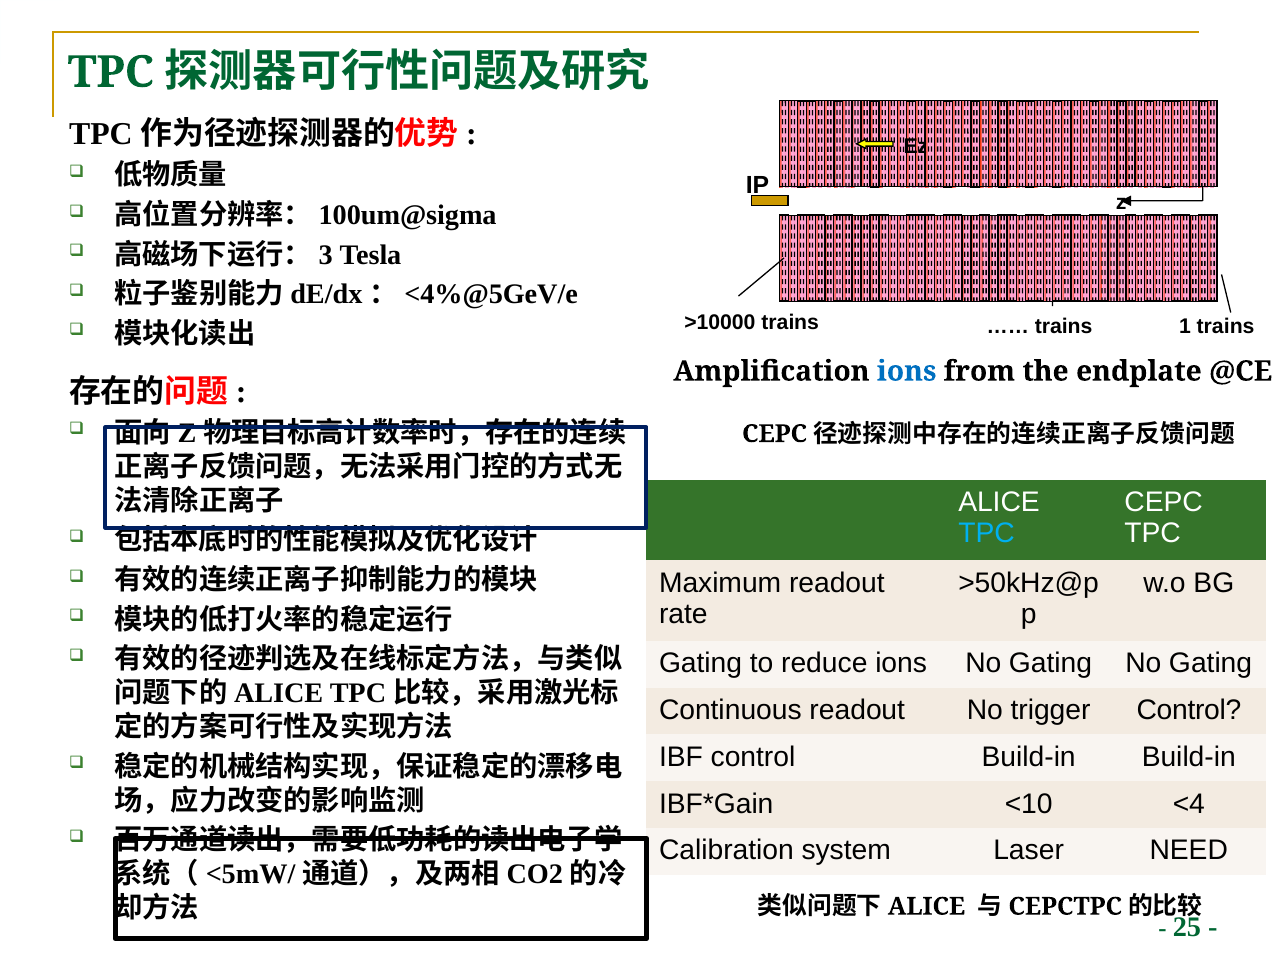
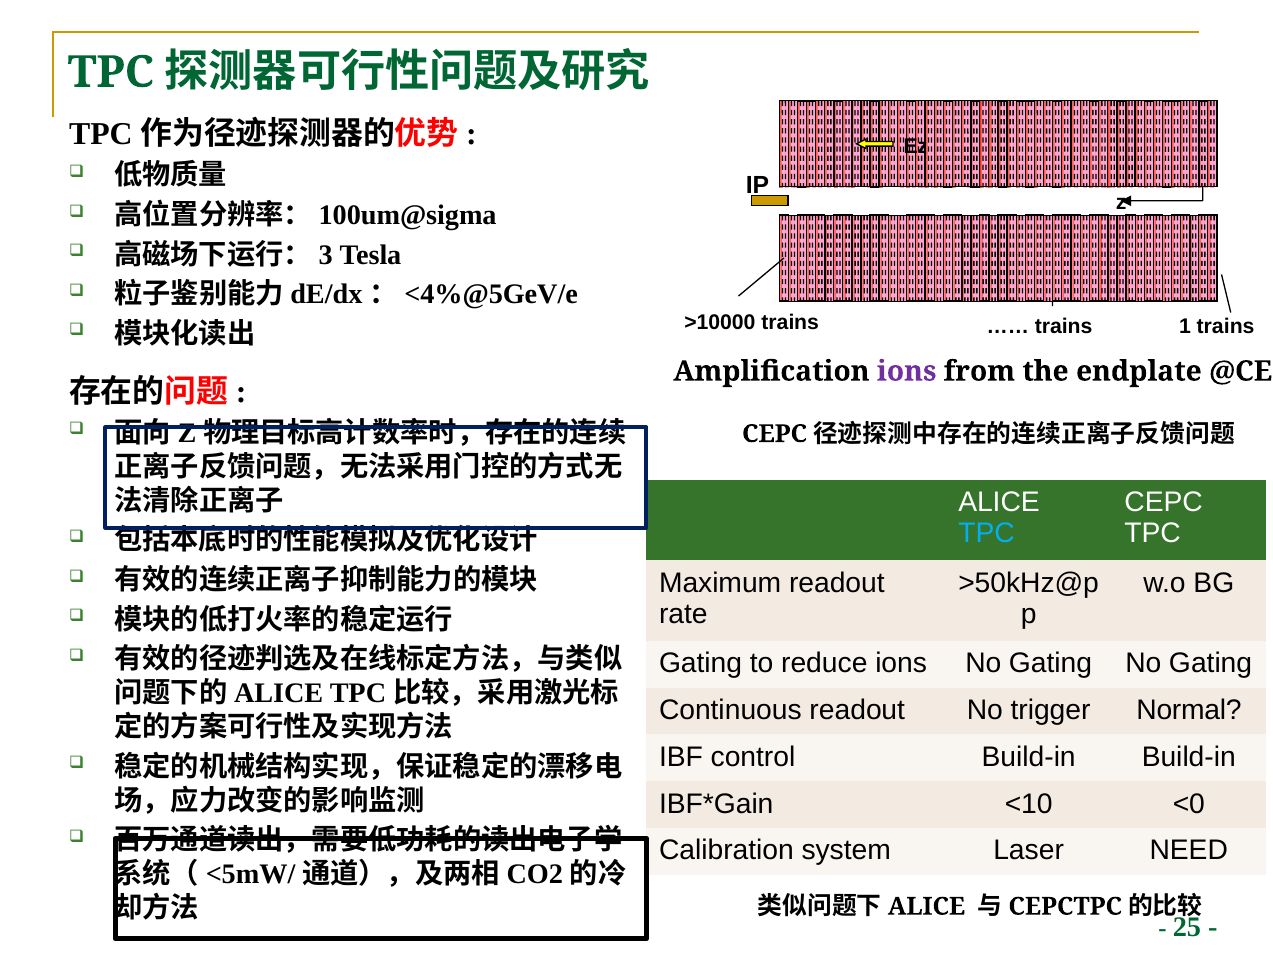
ions at (907, 371) colour: blue -> purple
trigger Control: Control -> Normal
<4: <4 -> <0
